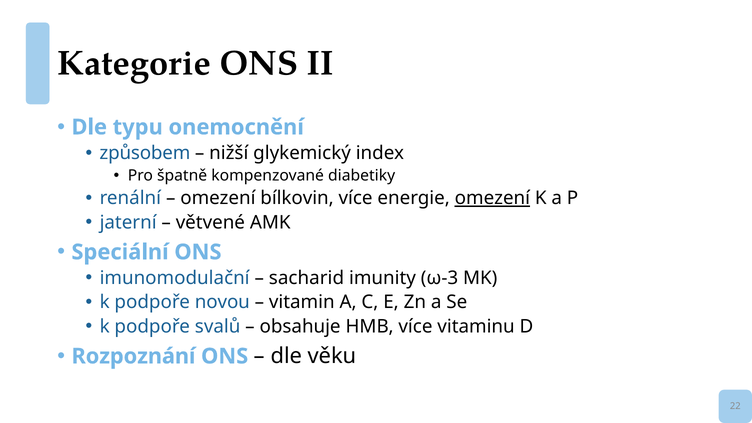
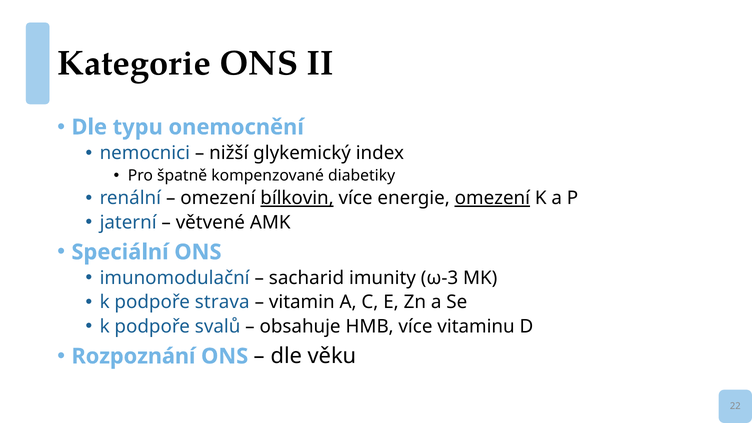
způsobem: způsobem -> nemocnici
bílkovin underline: none -> present
novou: novou -> strava
